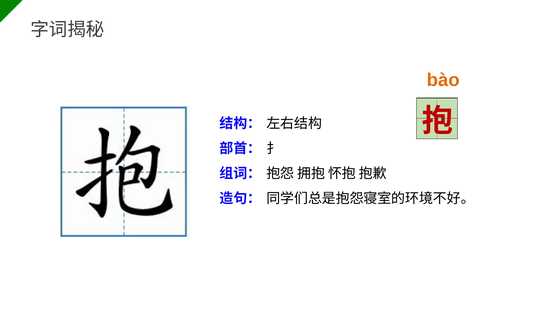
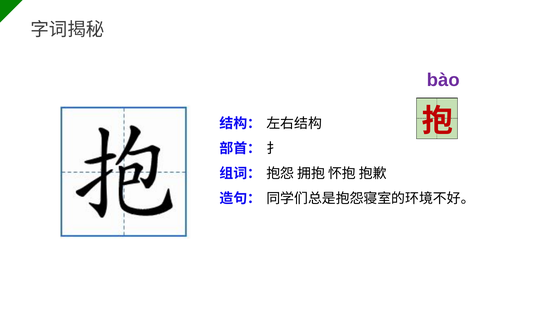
bào colour: orange -> purple
